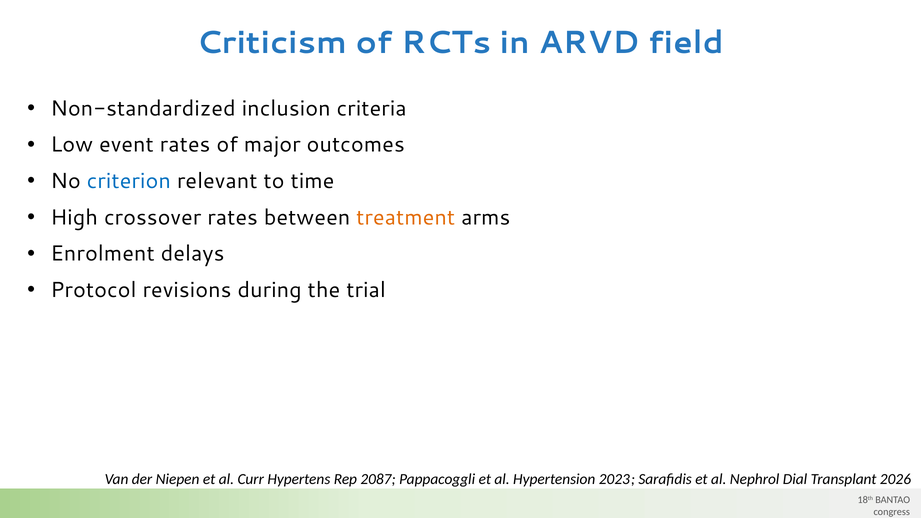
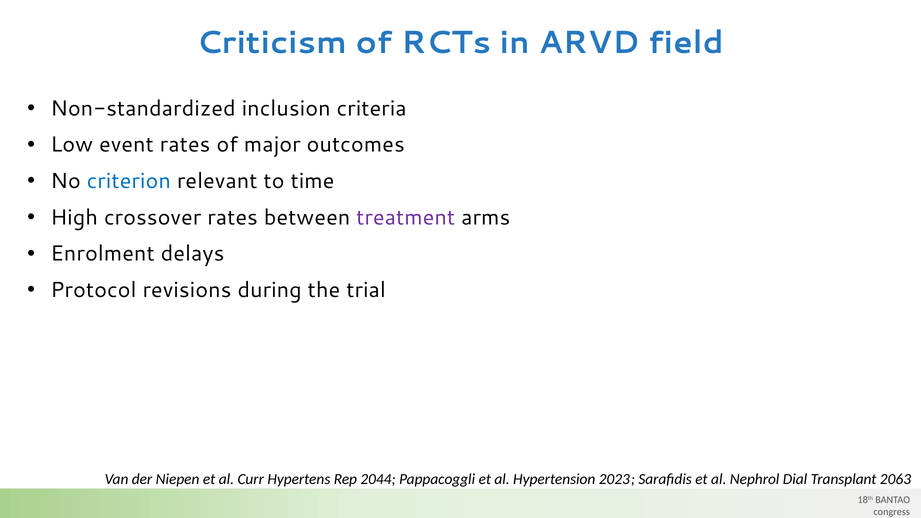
treatment colour: orange -> purple
2087: 2087 -> 2044
2026: 2026 -> 2063
